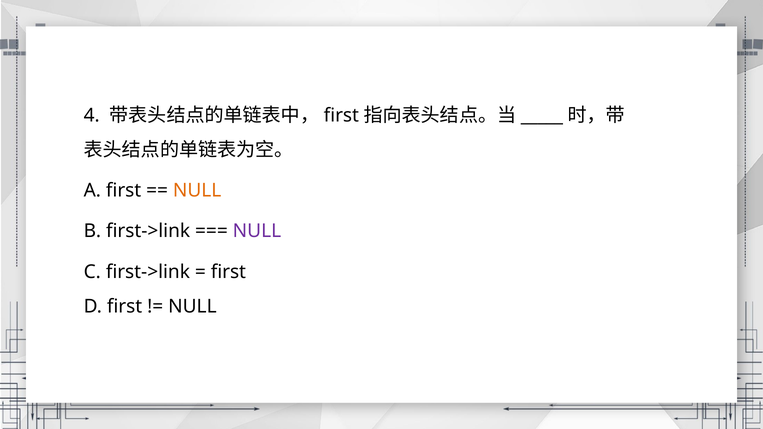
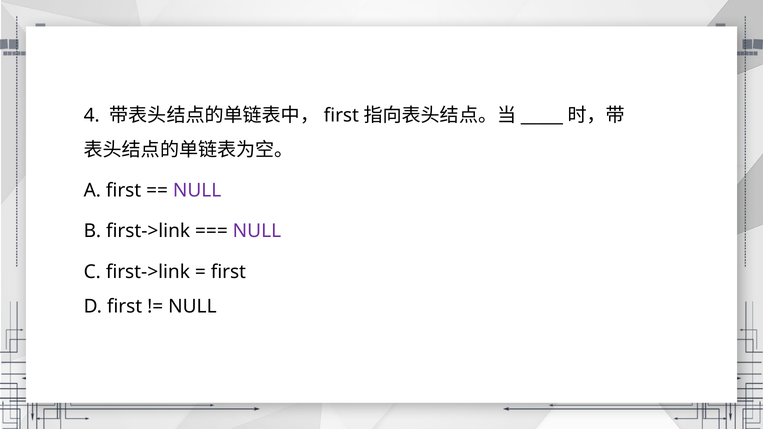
NULL at (197, 191) colour: orange -> purple
